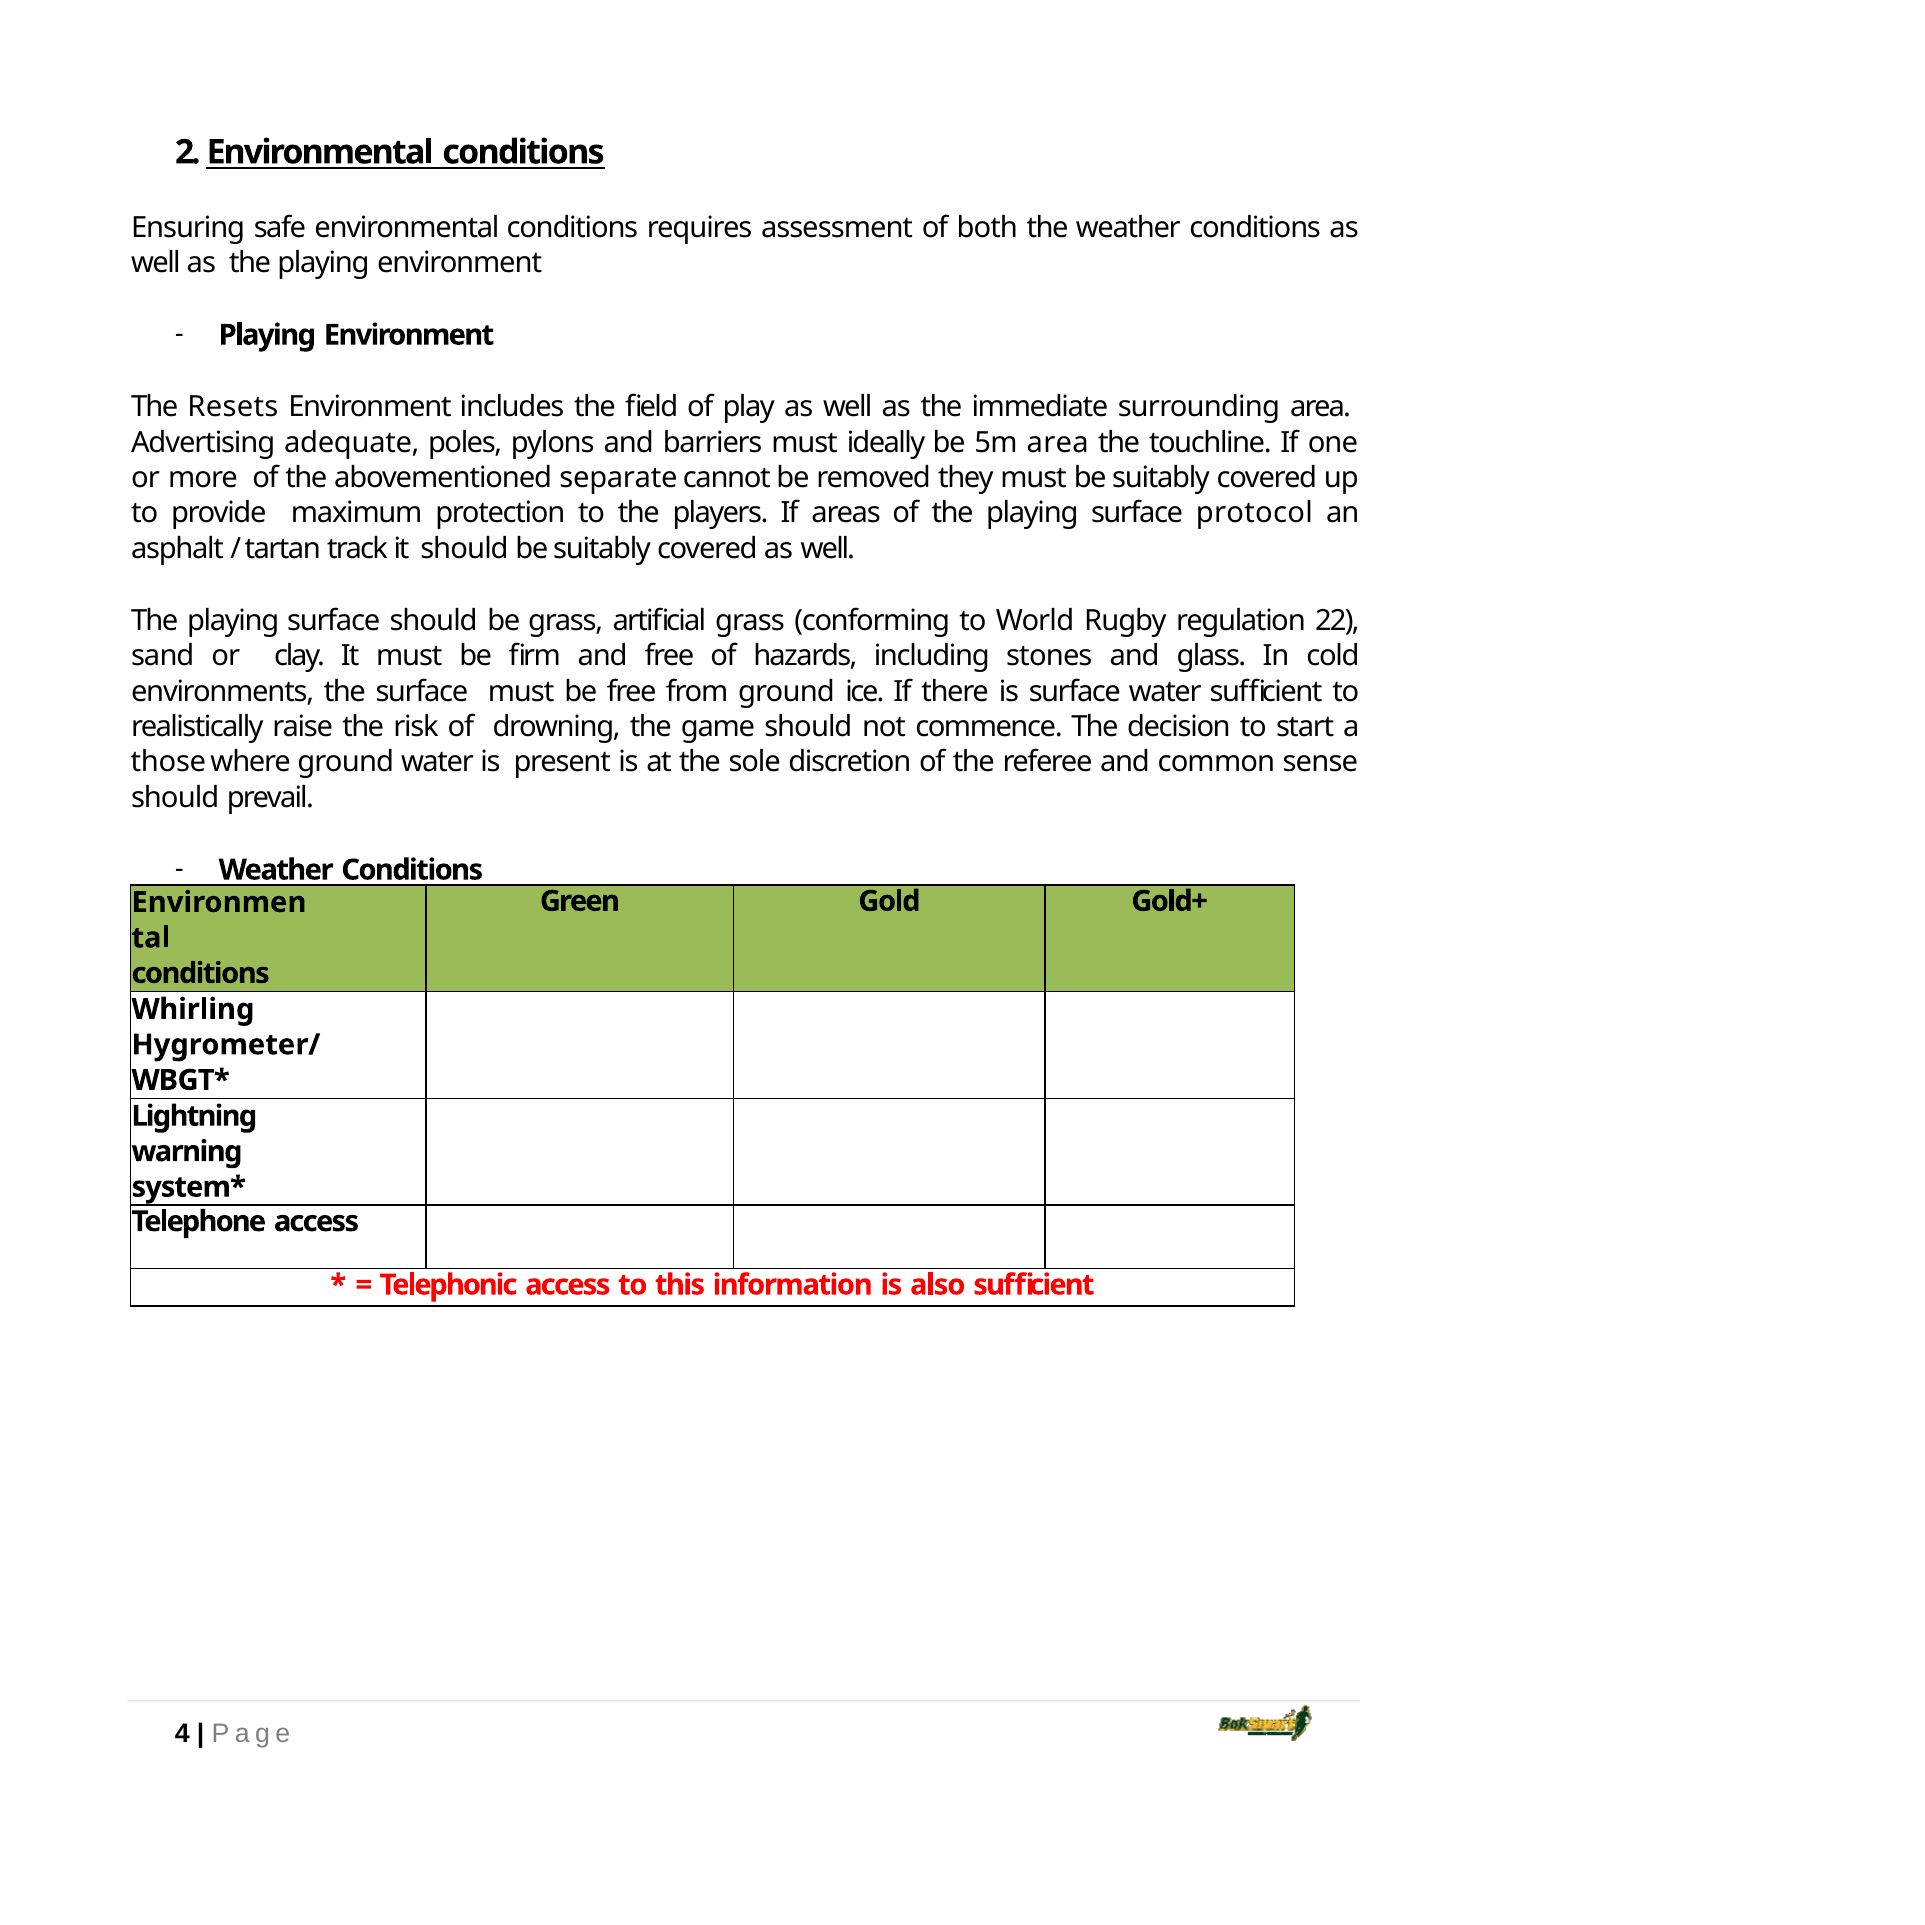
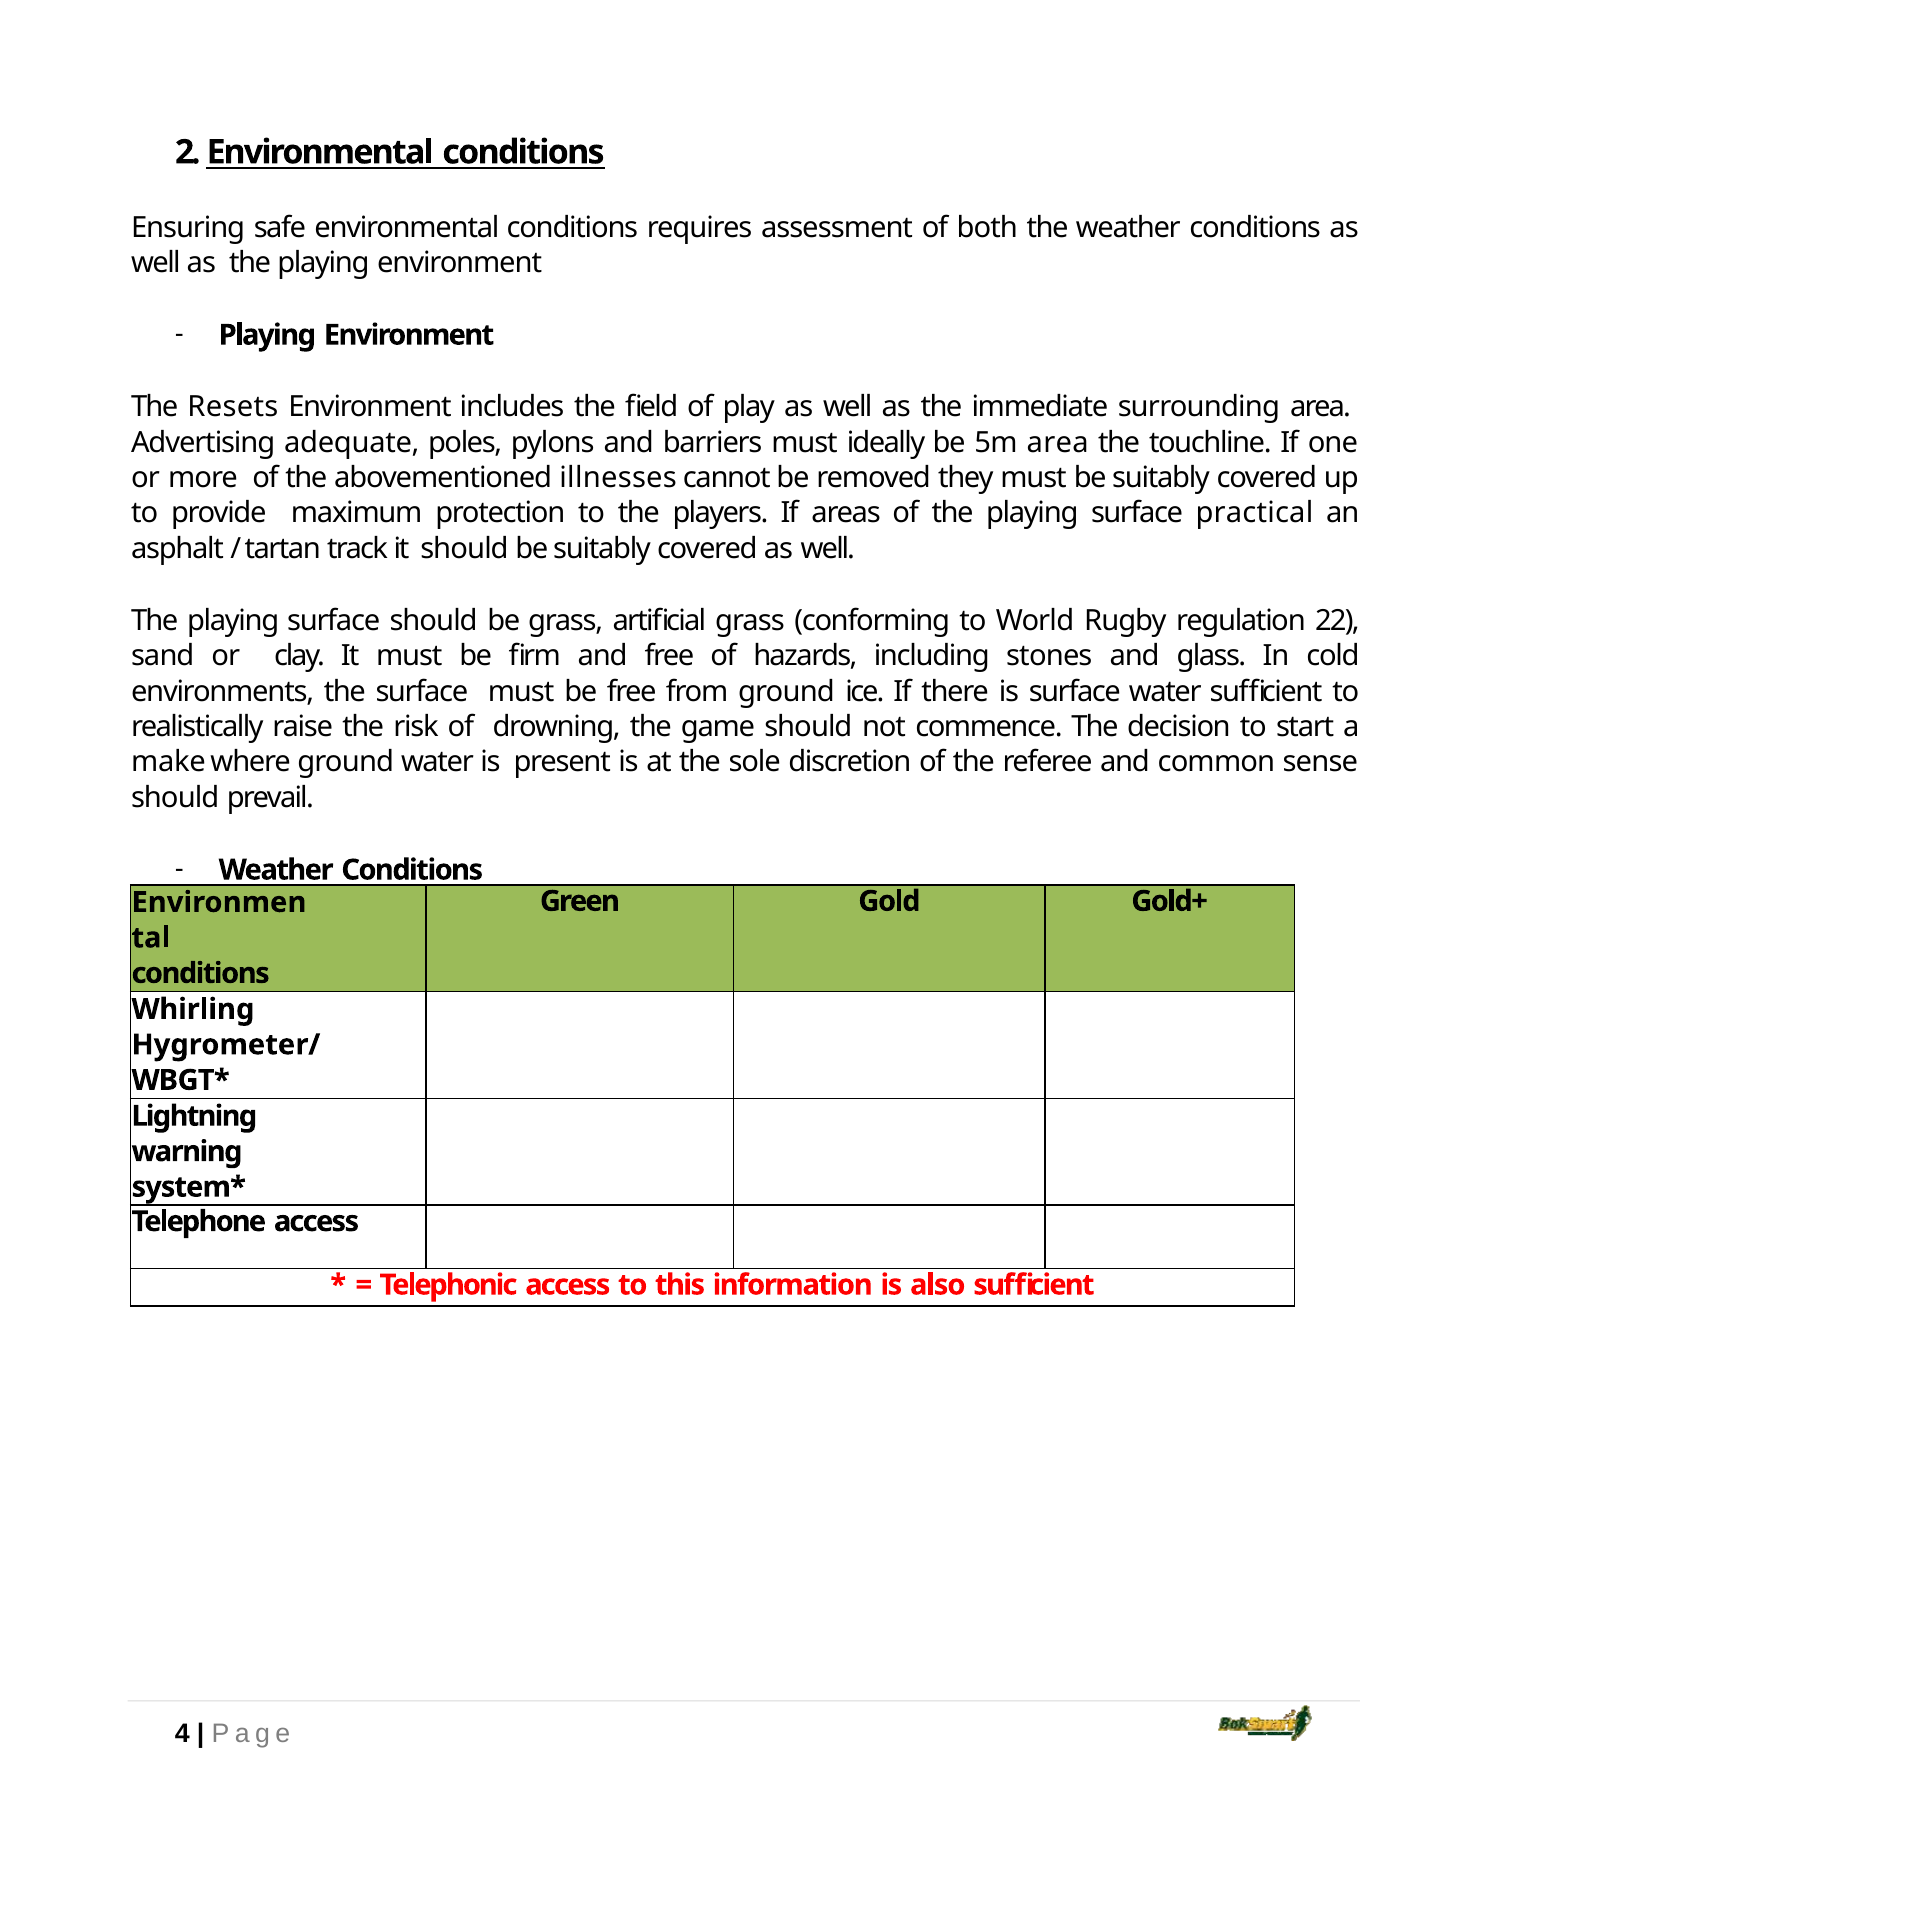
separate: separate -> illnesses
protocol: protocol -> practical
those: those -> make
